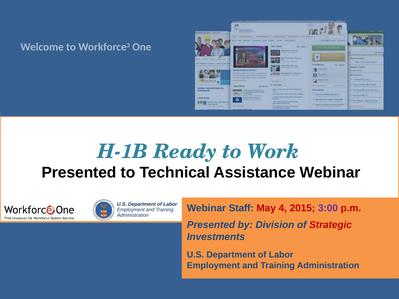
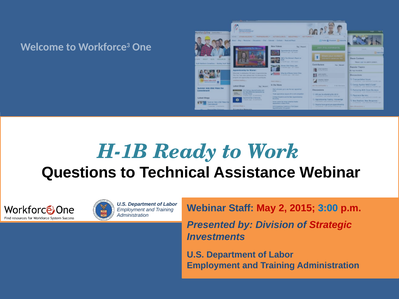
Presented at (79, 173): Presented -> Questions
4: 4 -> 2
3:00 colour: purple -> blue
